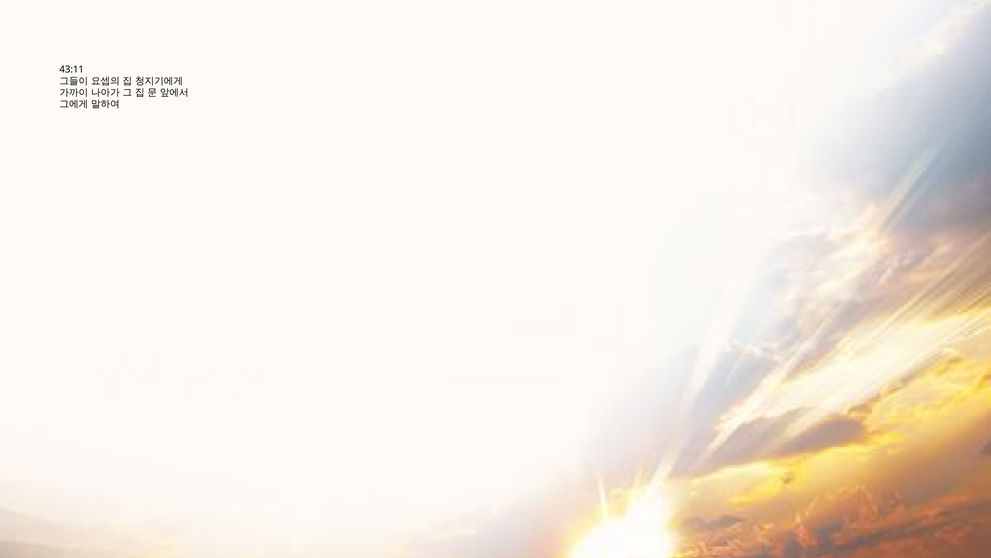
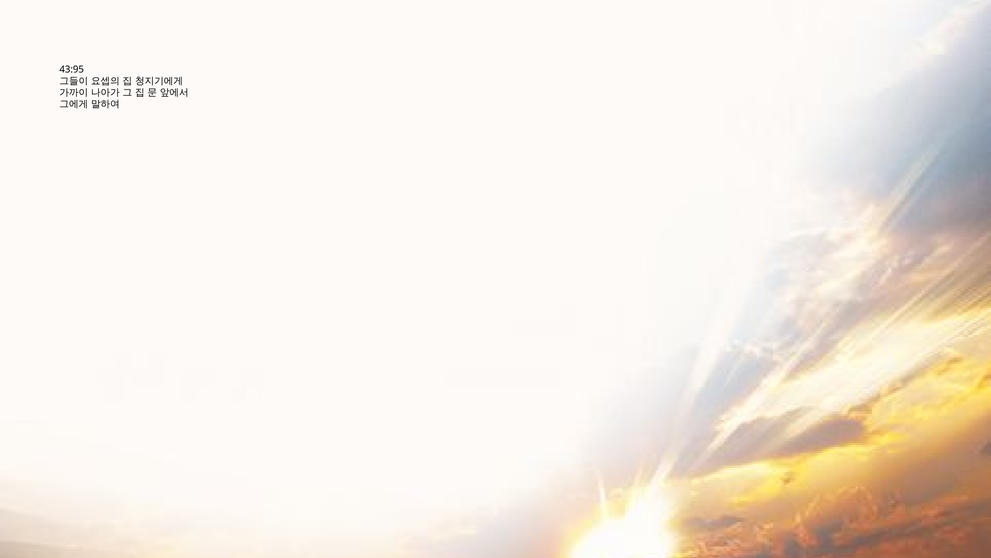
43:11: 43:11 -> 43:95
